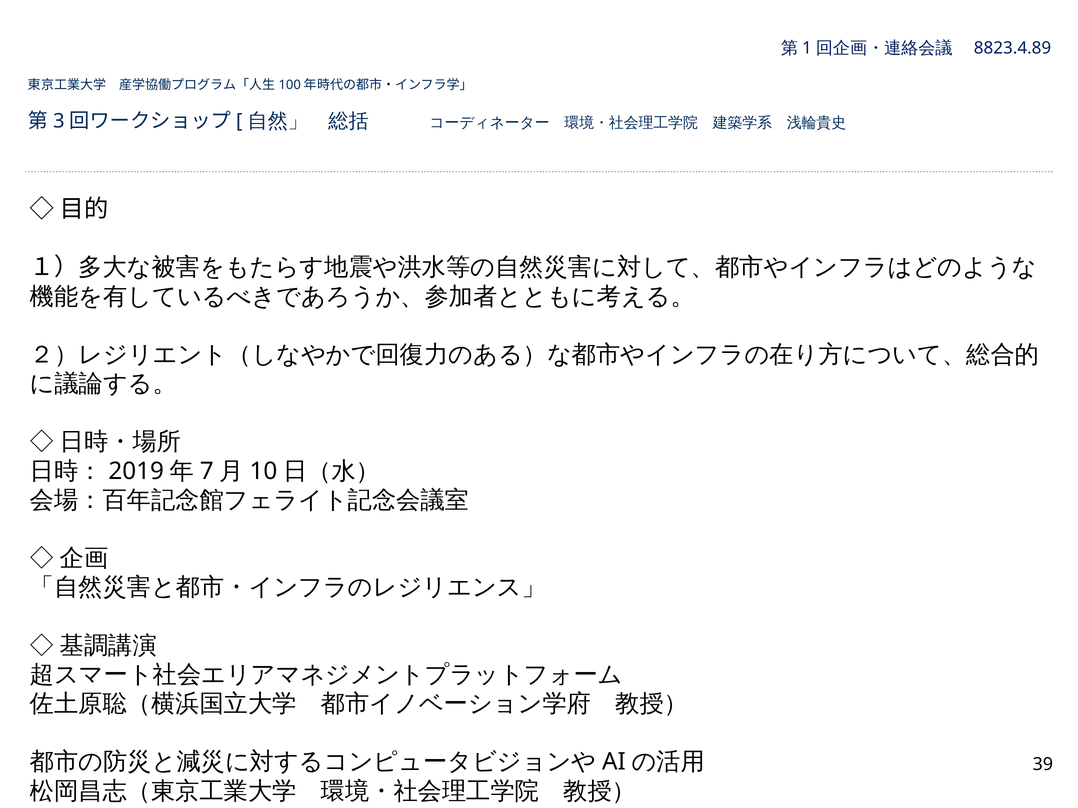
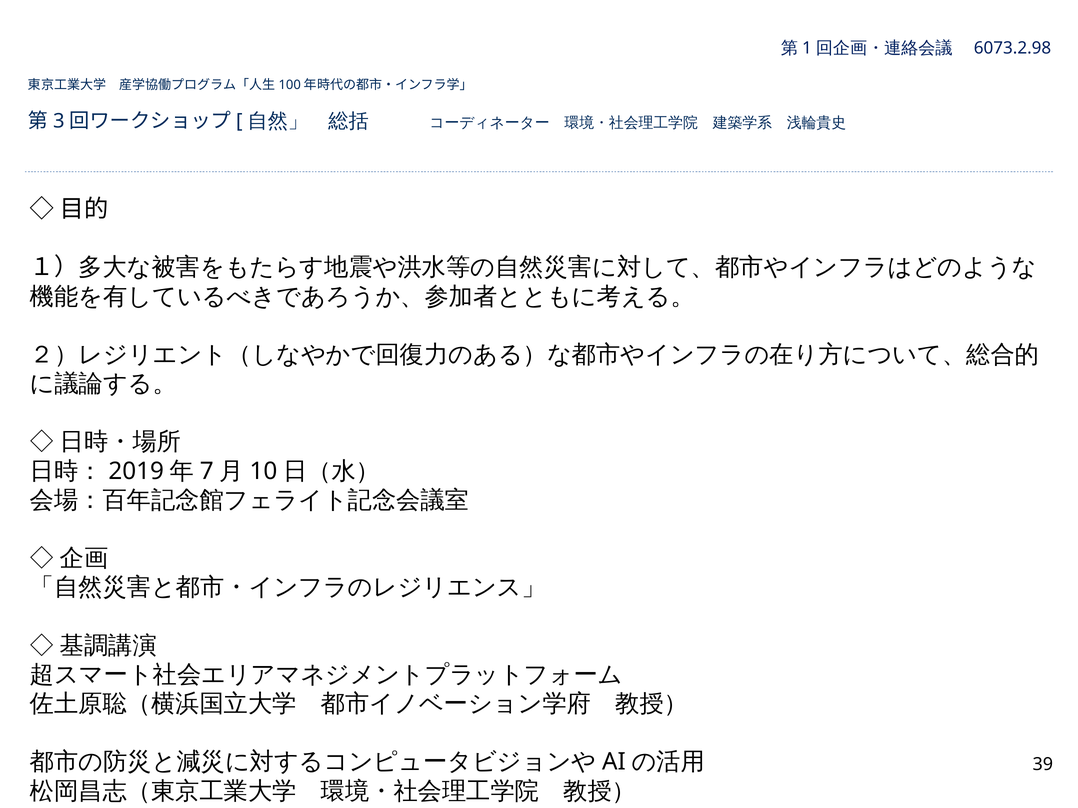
8823.4.89: 8823.4.89 -> 6073.2.98
